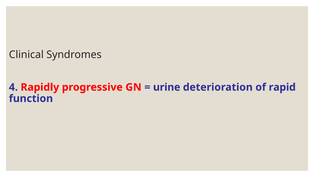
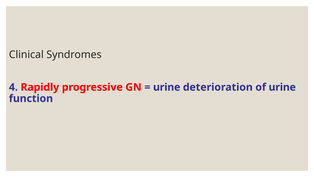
of rapid: rapid -> urine
